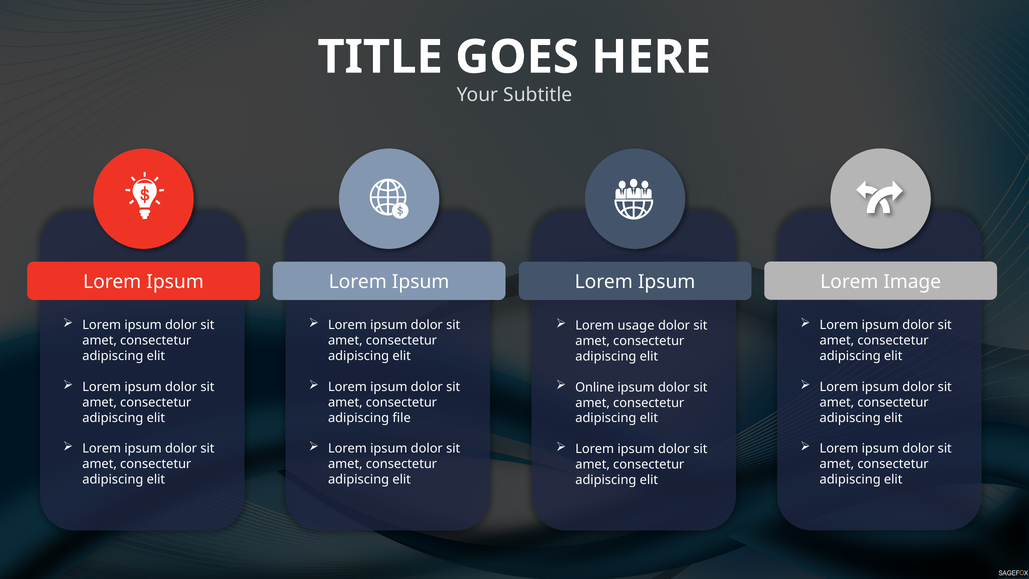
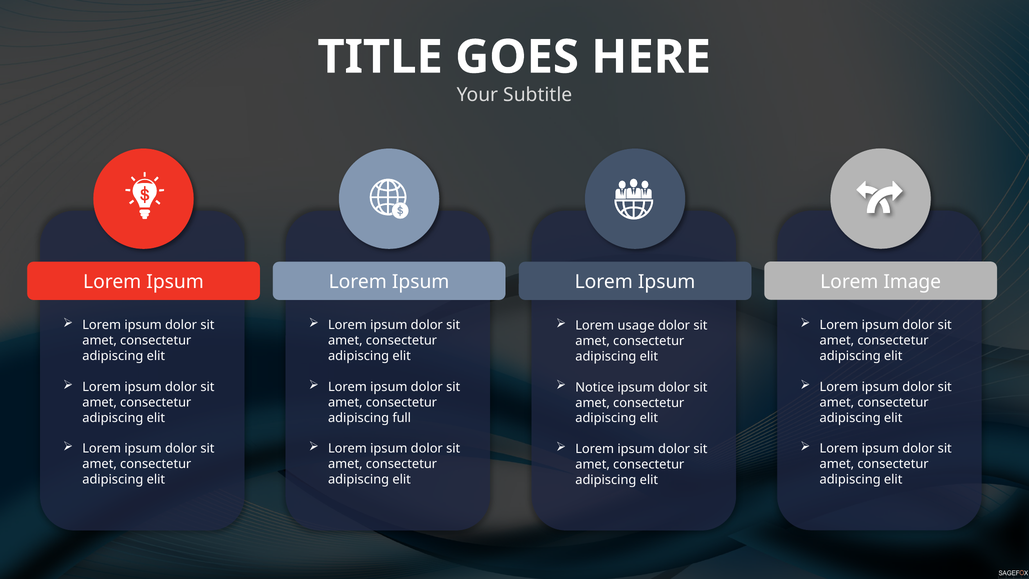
Online: Online -> Notice
file: file -> full
